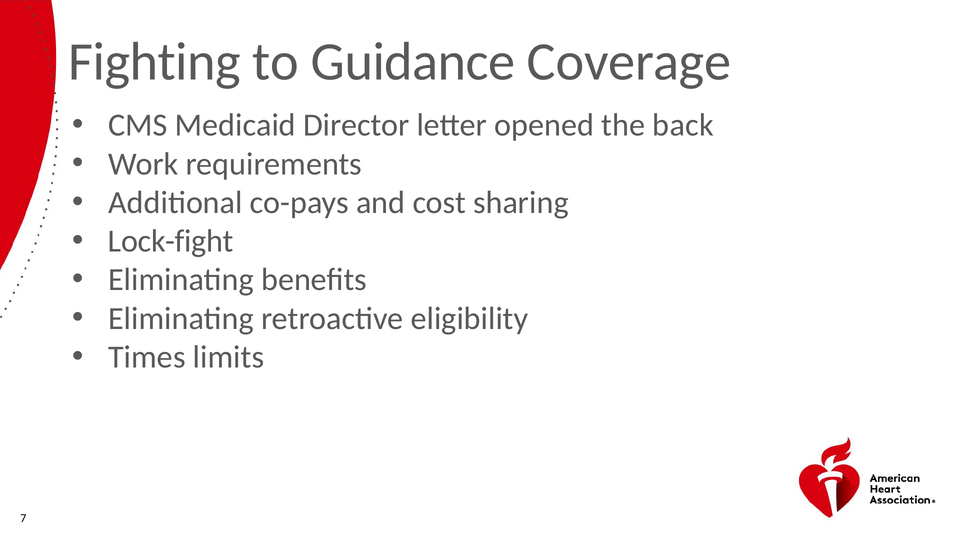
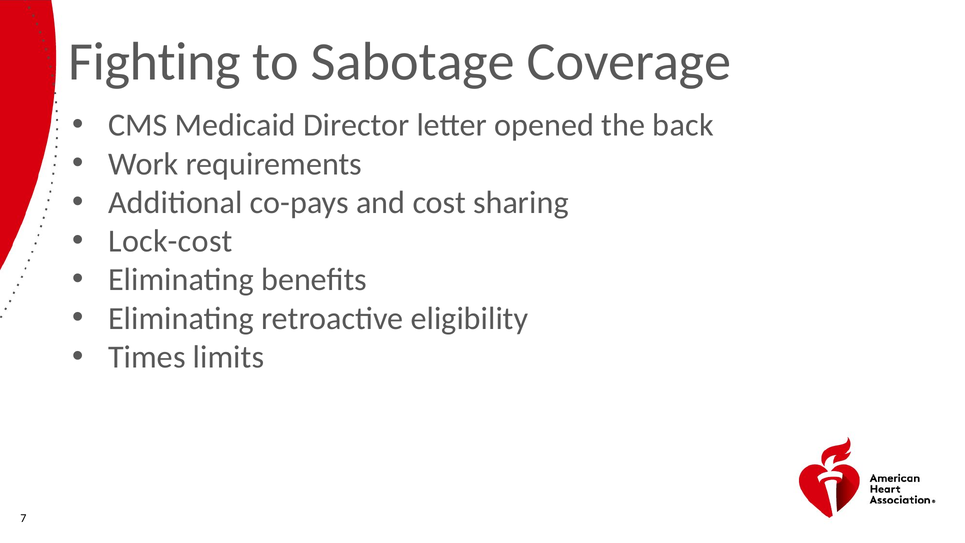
Guidance: Guidance -> Sabotage
Lock-fight: Lock-fight -> Lock-cost
